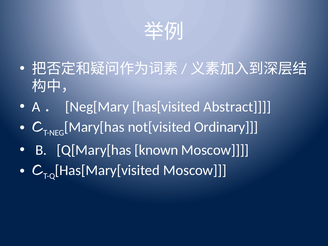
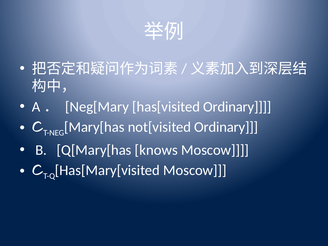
has[visited Abstract: Abstract -> Ordinary
known: known -> knows
